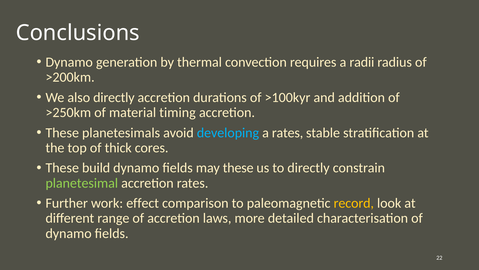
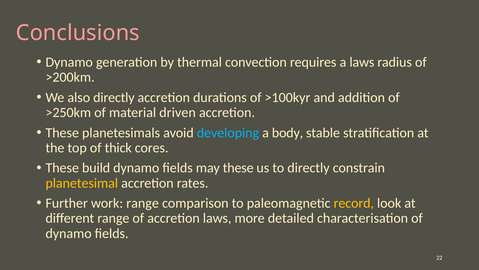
Conclusions colour: white -> pink
a radii: radii -> laws
timing: timing -> driven
a rates: rates -> body
planetesimal colour: light green -> yellow
work effect: effect -> range
